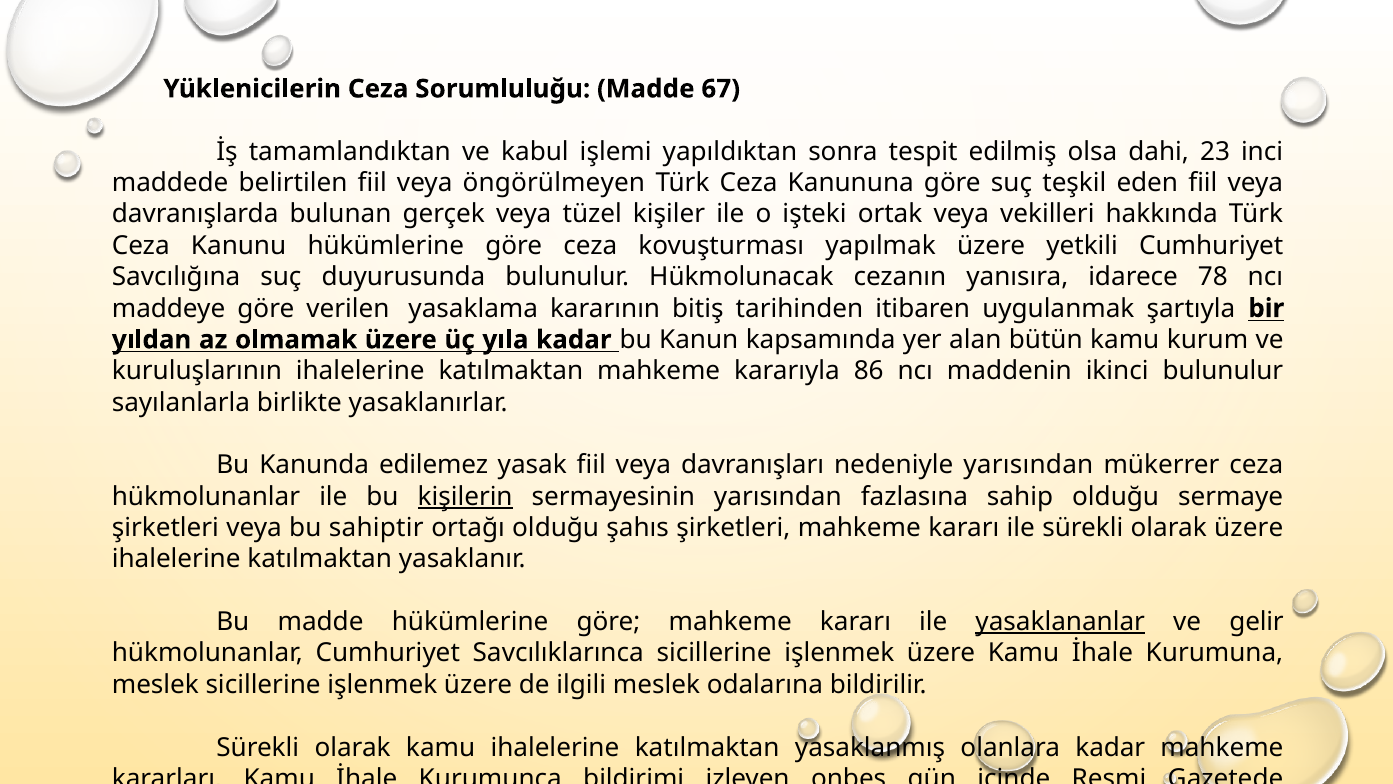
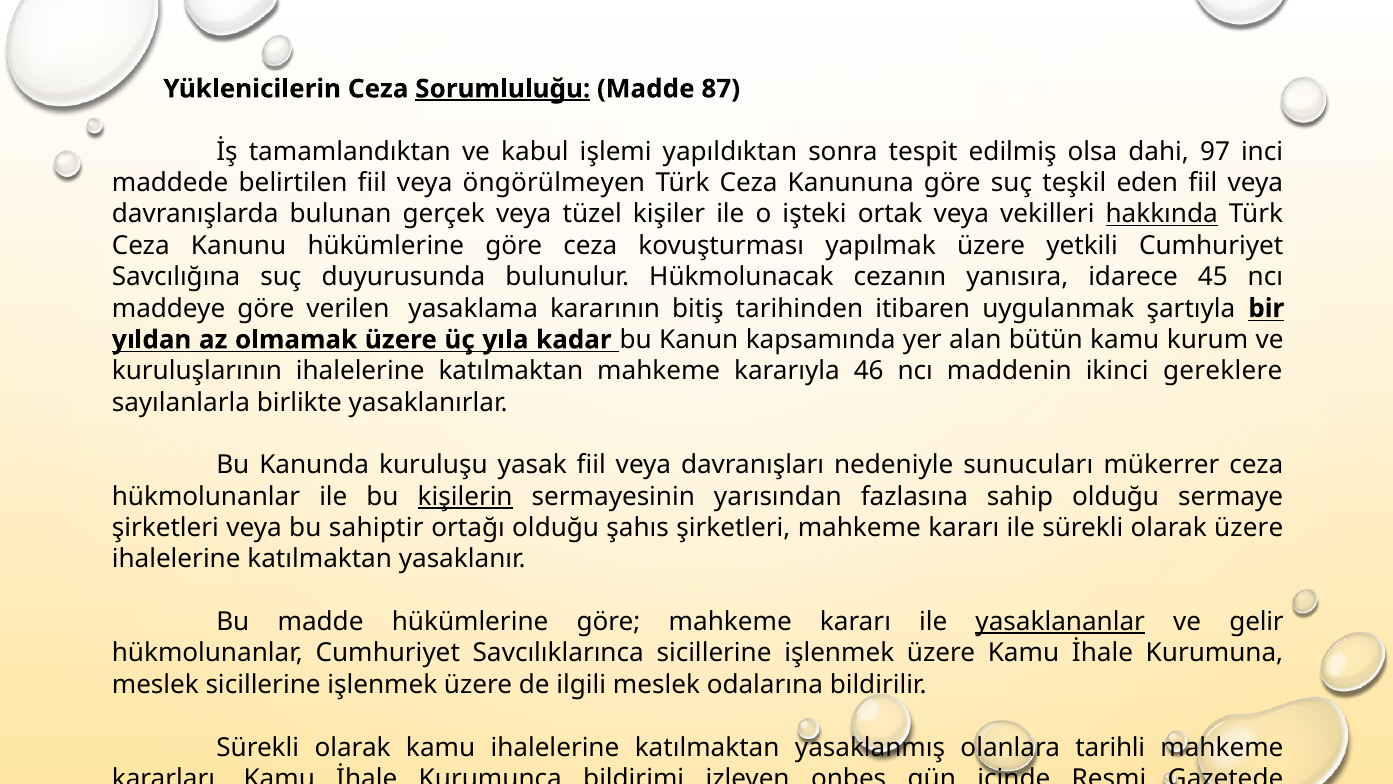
Sorumluluğu underline: none -> present
67: 67 -> 87
23: 23 -> 97
hakkında underline: none -> present
78: 78 -> 45
86: 86 -> 46
ikinci bulunulur: bulunulur -> gereklere
edilemez: edilemez -> kuruluşu
nedeniyle yarısından: yarısından -> sunucuları
olanlara kadar: kadar -> tarihli
